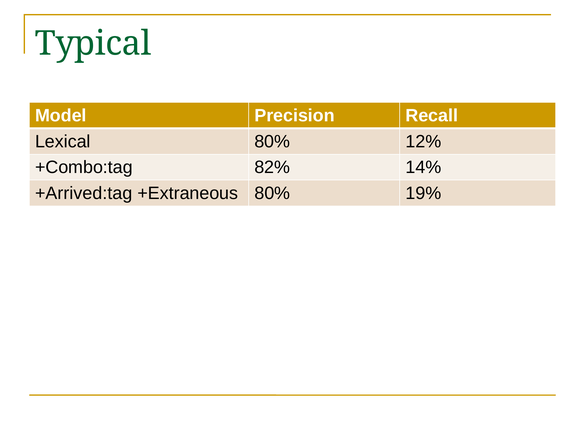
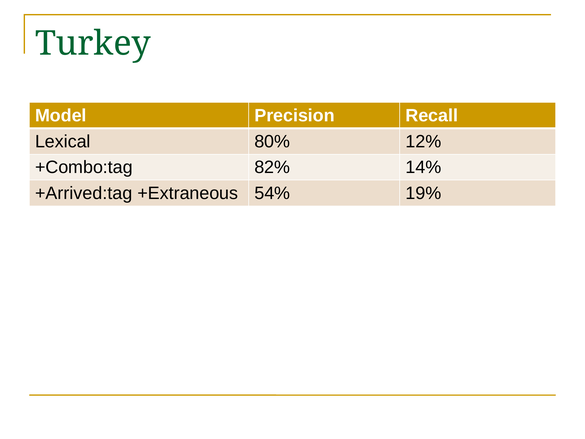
Typical: Typical -> Turkey
+Extraneous 80%: 80% -> 54%
